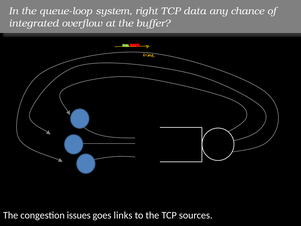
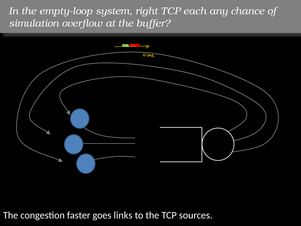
queue-loop: queue-loop -> empty-loop
data: data -> each
integrated: integrated -> simulation
issues: issues -> faster
